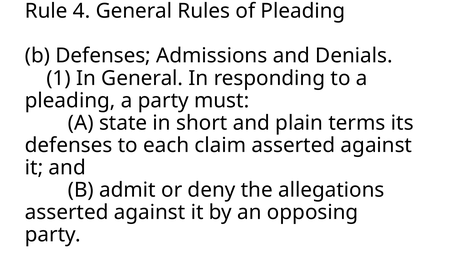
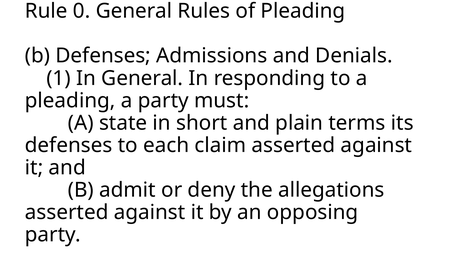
4: 4 -> 0
